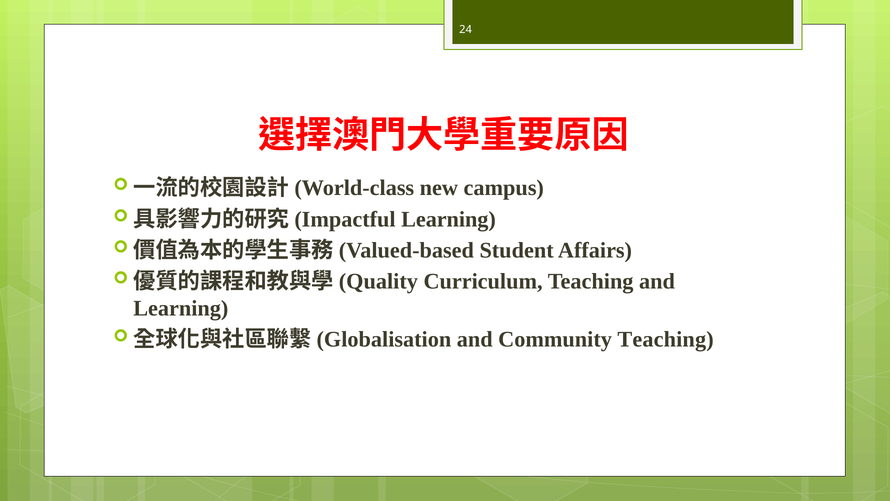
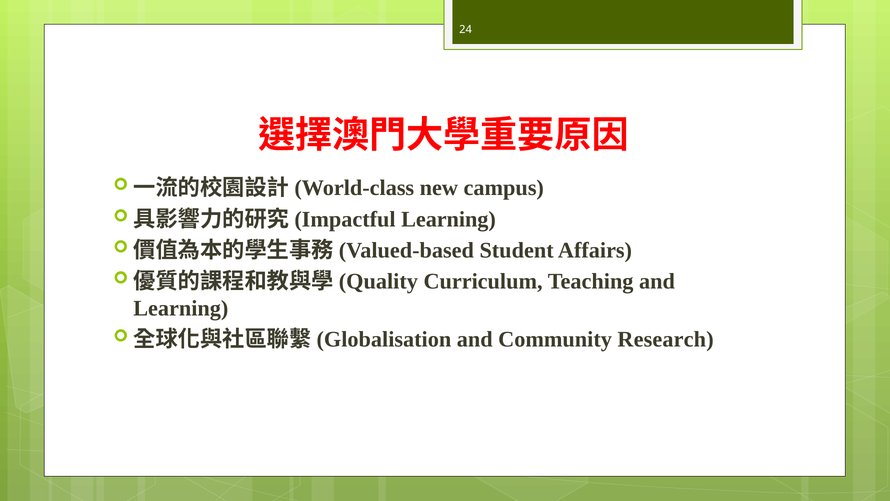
Community Teaching: Teaching -> Research
